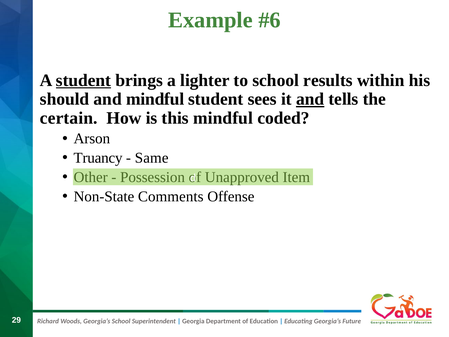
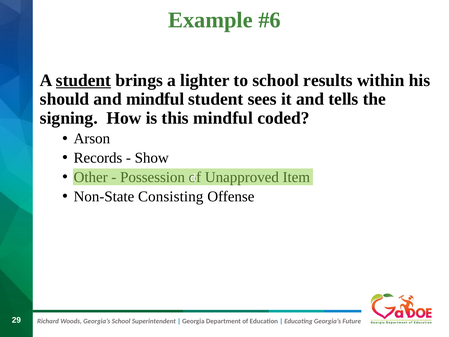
and at (310, 99) underline: present -> none
certain: certain -> signing
Truancy: Truancy -> Records
Same: Same -> Show
Comments: Comments -> Consisting
